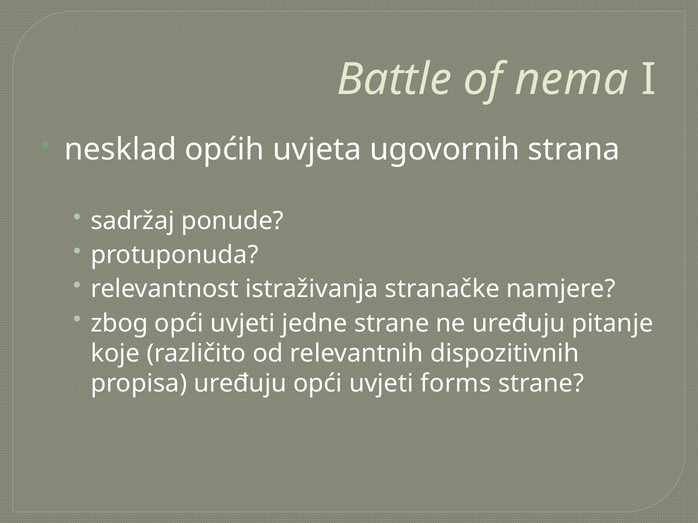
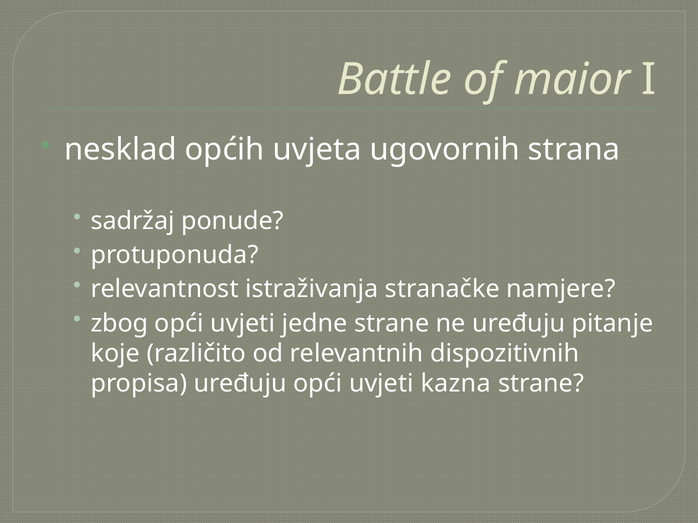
nema: nema -> maior
forms: forms -> kazna
